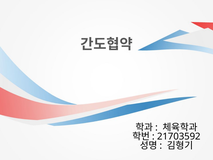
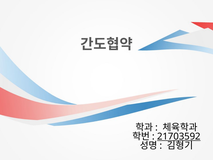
21703592 underline: none -> present
